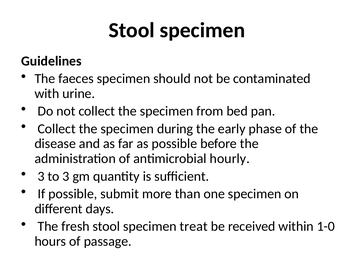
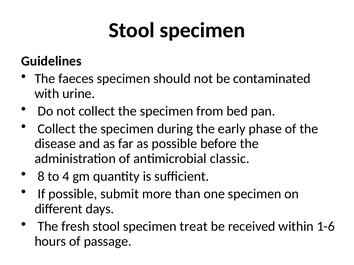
hourly: hourly -> classic
3 at (41, 177): 3 -> 8
to 3: 3 -> 4
1-0: 1-0 -> 1-6
